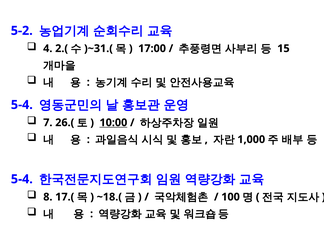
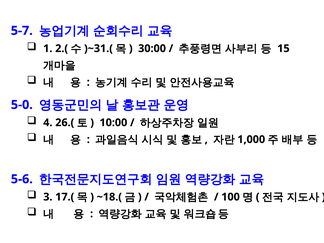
5-2: 5-2 -> 5-7
4: 4 -> 1
17:00: 17:00 -> 30:00
5-4 at (22, 105): 5-4 -> 5-0
7: 7 -> 4
10:00 underline: present -> none
5-4 at (22, 179): 5-4 -> 5-6
8: 8 -> 3
